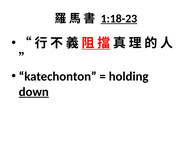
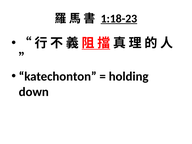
down underline: present -> none
